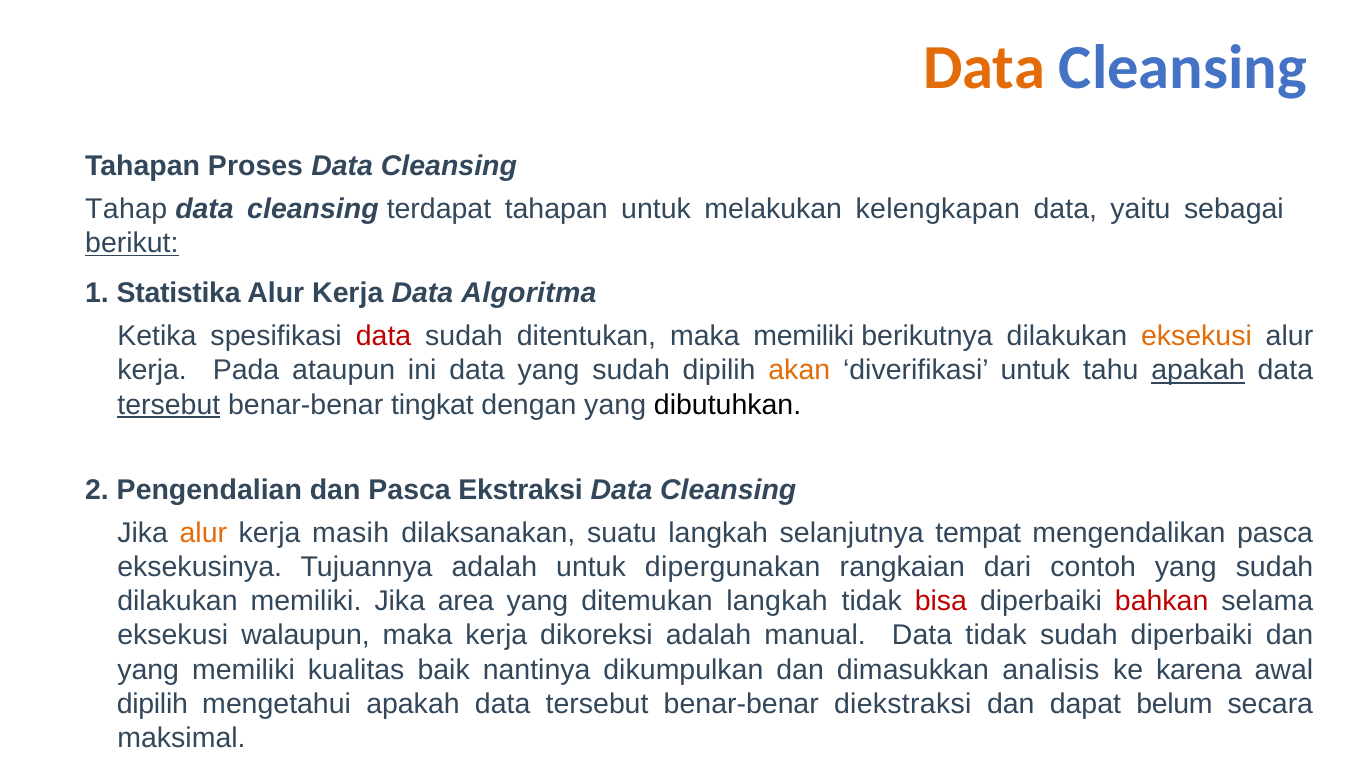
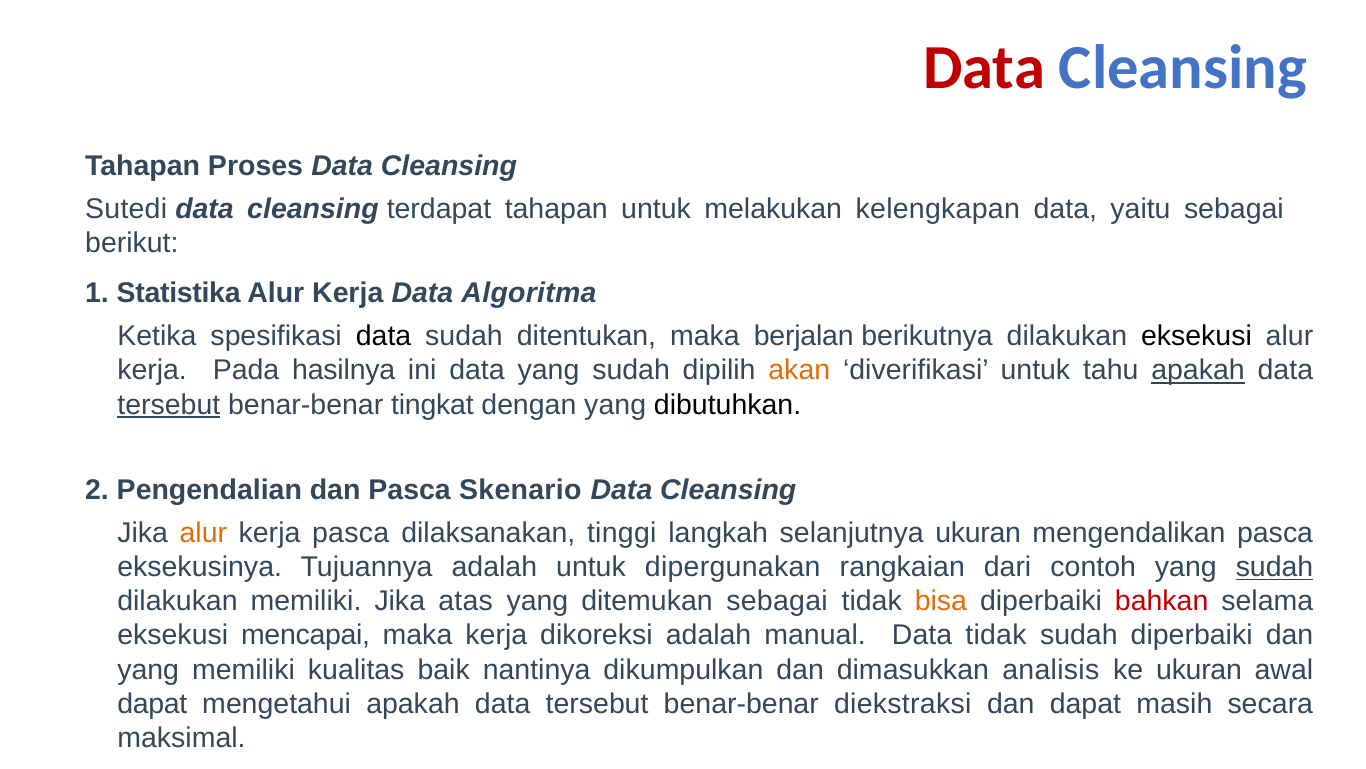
Data at (984, 68) colour: orange -> red
Tahap: Tahap -> Sutedi
berikut underline: present -> none
data at (384, 336) colour: red -> black
maka memiliki: memiliki -> berjalan
eksekusi at (1196, 336) colour: orange -> black
ataupun: ataupun -> hasilnya
Ekstraksi: Ekstraksi -> Skenario
kerja masih: masih -> pasca
suatu: suatu -> tinggi
selanjutnya tempat: tempat -> ukuran
sudah at (1275, 567) underline: none -> present
area: area -> atas
ditemukan langkah: langkah -> sebagai
bisa colour: red -> orange
walaupun: walaupun -> mencapai
ke karena: karena -> ukuran
dipilih at (152, 703): dipilih -> dapat
belum: belum -> masih
